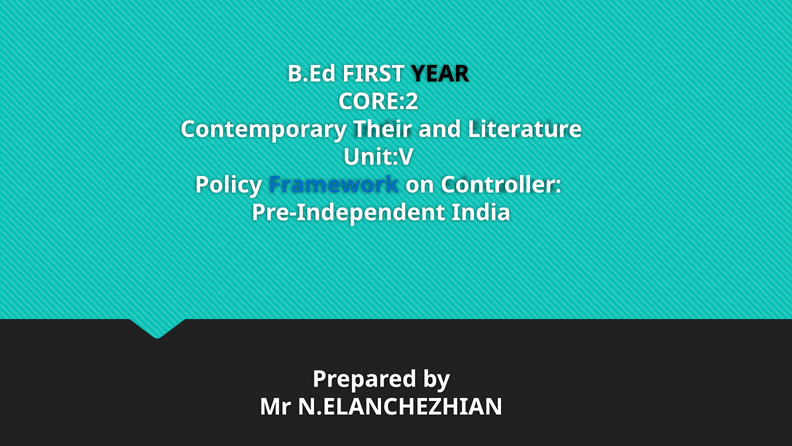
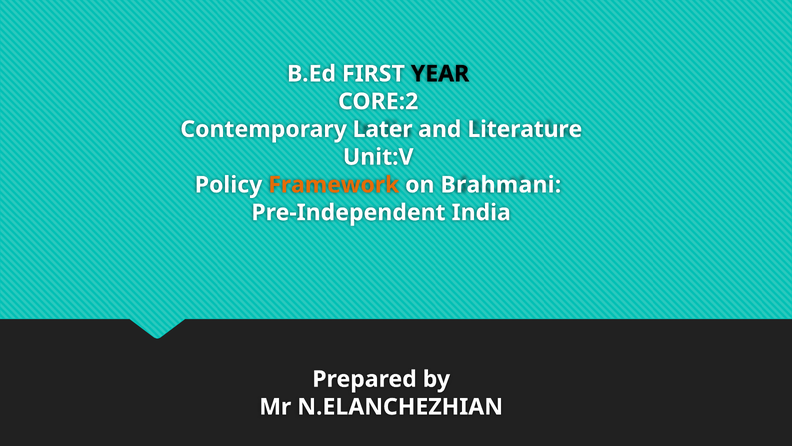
Their: Their -> Later
Framework colour: blue -> orange
Controller: Controller -> Brahmani
